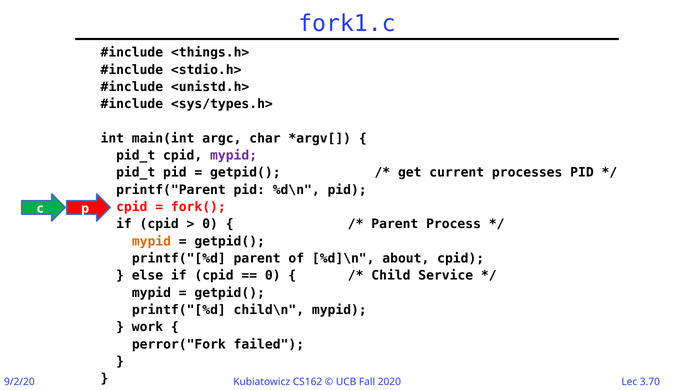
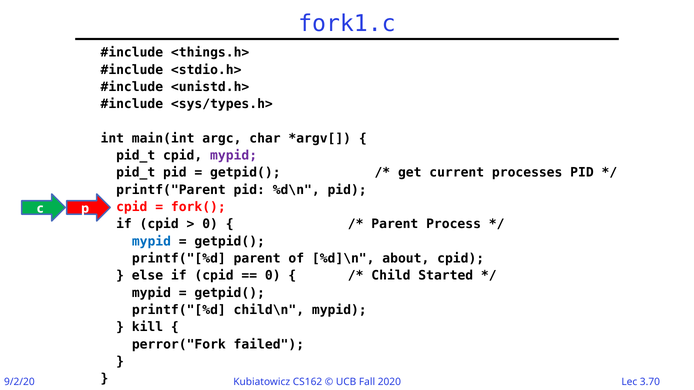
mypid at (151, 242) colour: orange -> blue
Service: Service -> Started
work: work -> kill
